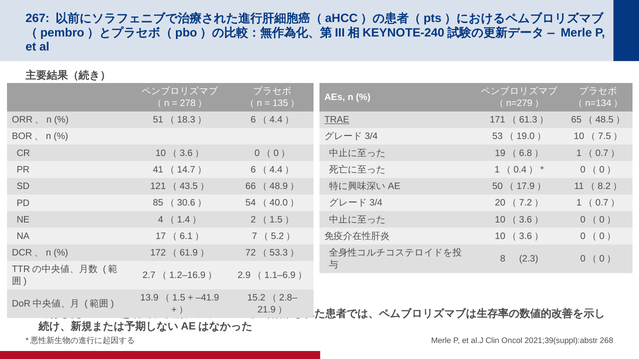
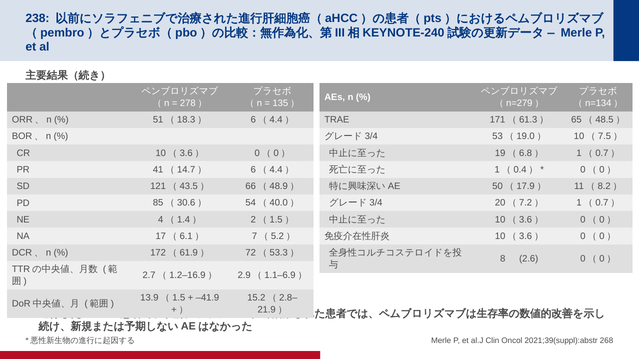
267: 267 -> 238
TRAE underline: present -> none
2.3: 2.3 -> 2.6
